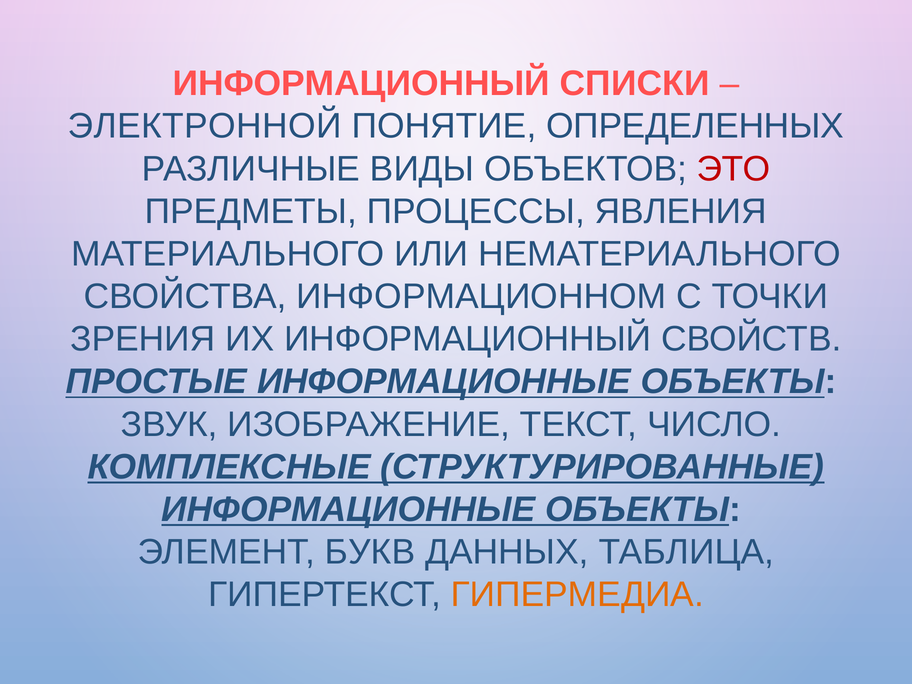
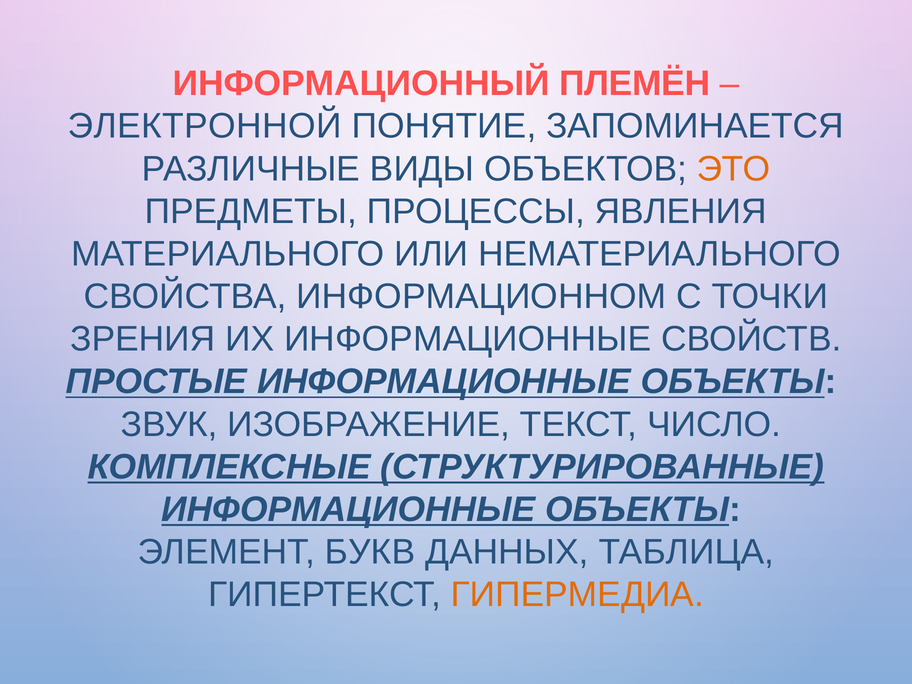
СПИСКИ: СПИСКИ -> ПЛЕМЁН
ОПРЕДЕЛЕННЫХ: ОПРЕДЕЛЕННЫХ -> ЗАПОМИНАЕТСЯ
ЭТО colour: red -> orange
ИХ ИНФОРМАЦИОННЫЙ: ИНФОРМАЦИОННЫЙ -> ИНФОРМАЦИОННЫЕ
